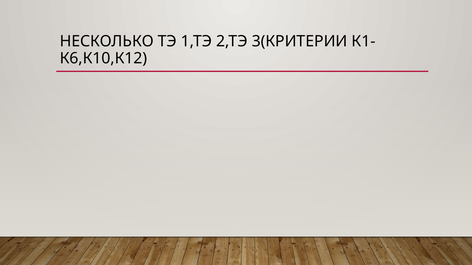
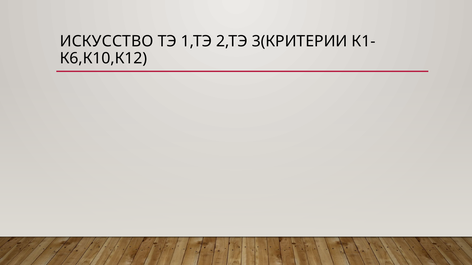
НЕСКОЛЬКО: НЕСКОЛЬКО -> ИСКУССТВО
